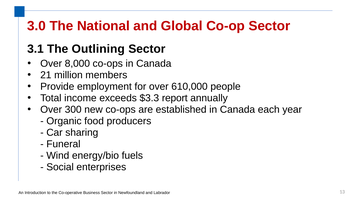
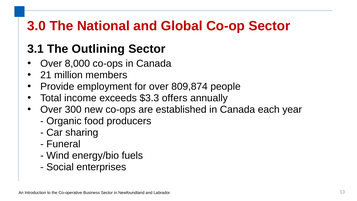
610,000: 610,000 -> 809,874
report: report -> offers
